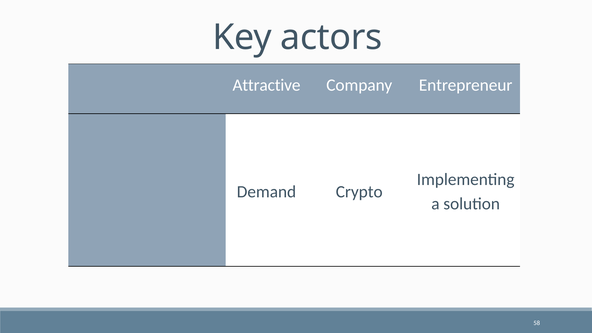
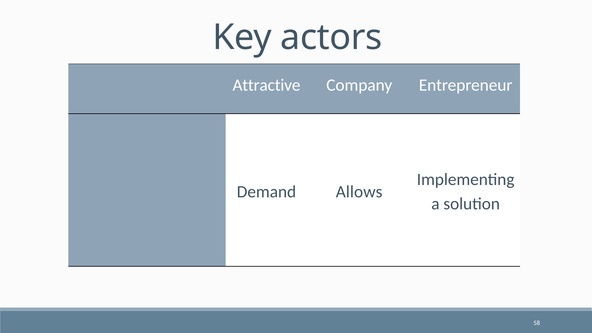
Crypto: Crypto -> Allows
